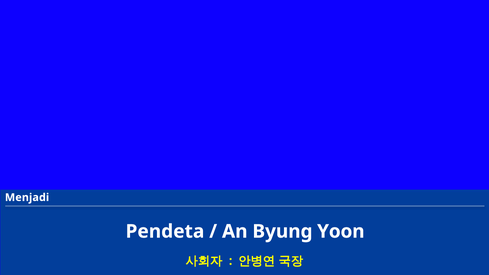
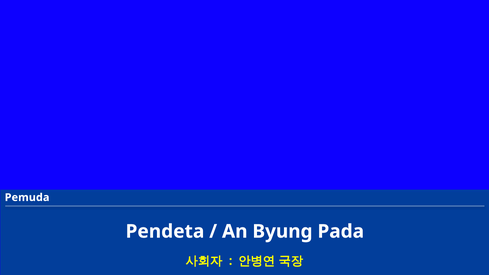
Menjadi: Menjadi -> Pemuda
Yoon: Yoon -> Pada
